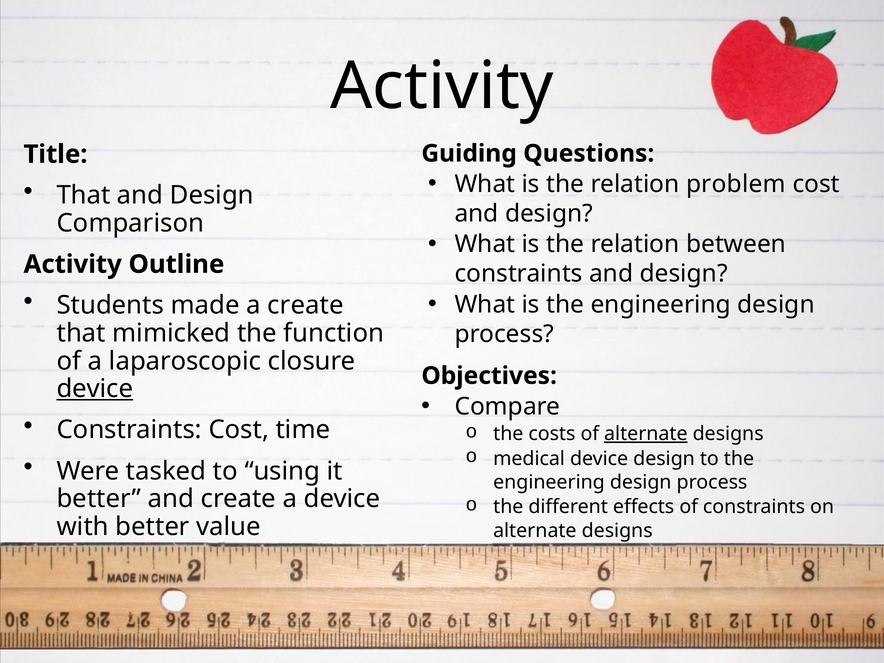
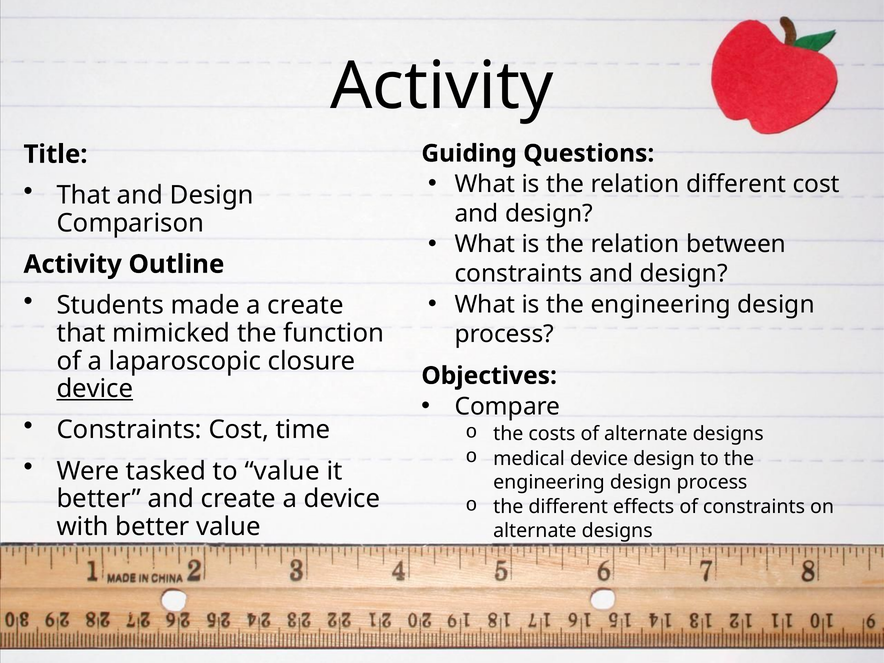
relation problem: problem -> different
alternate at (646, 434) underline: present -> none
to using: using -> value
